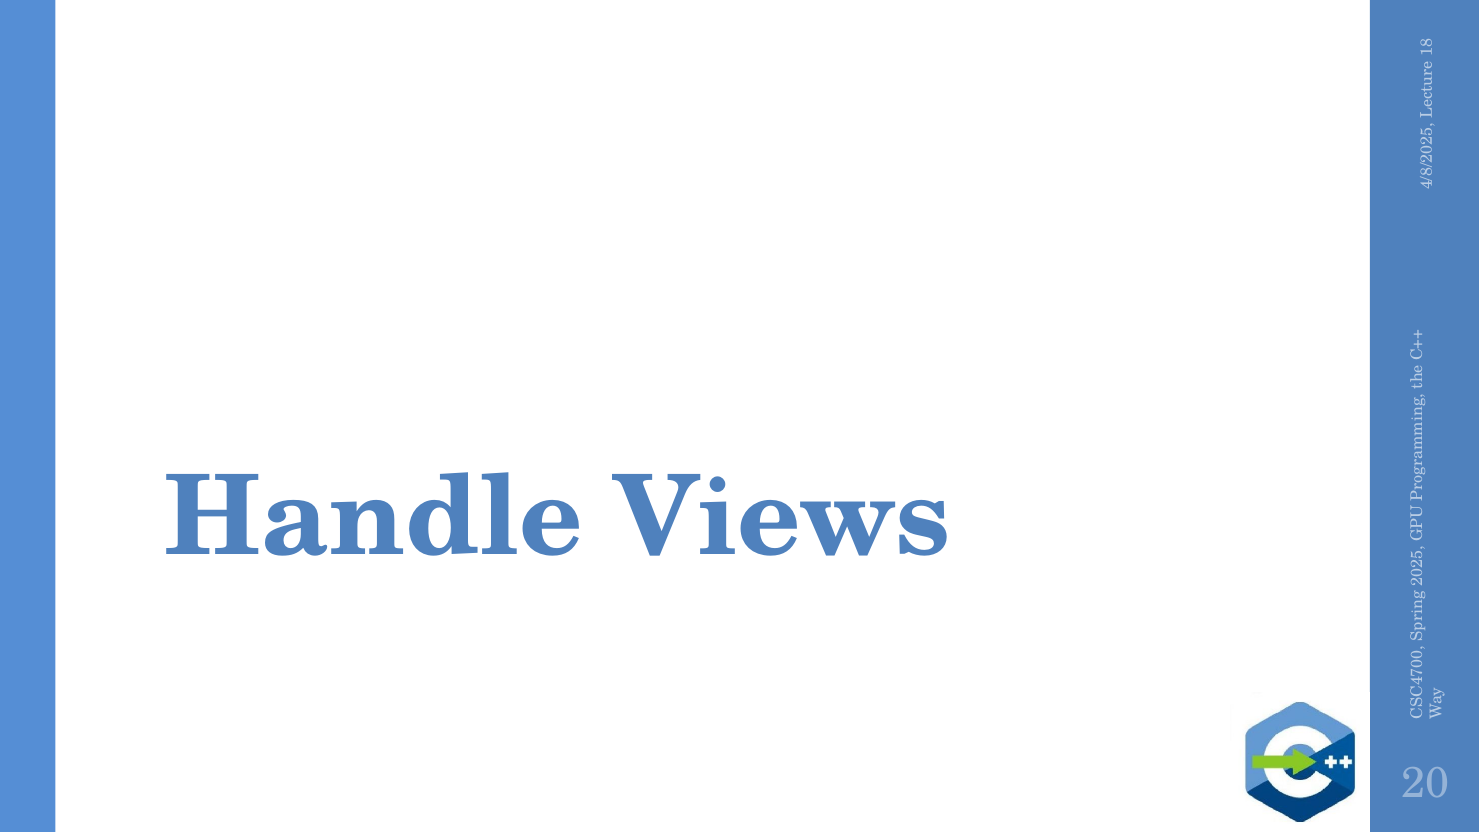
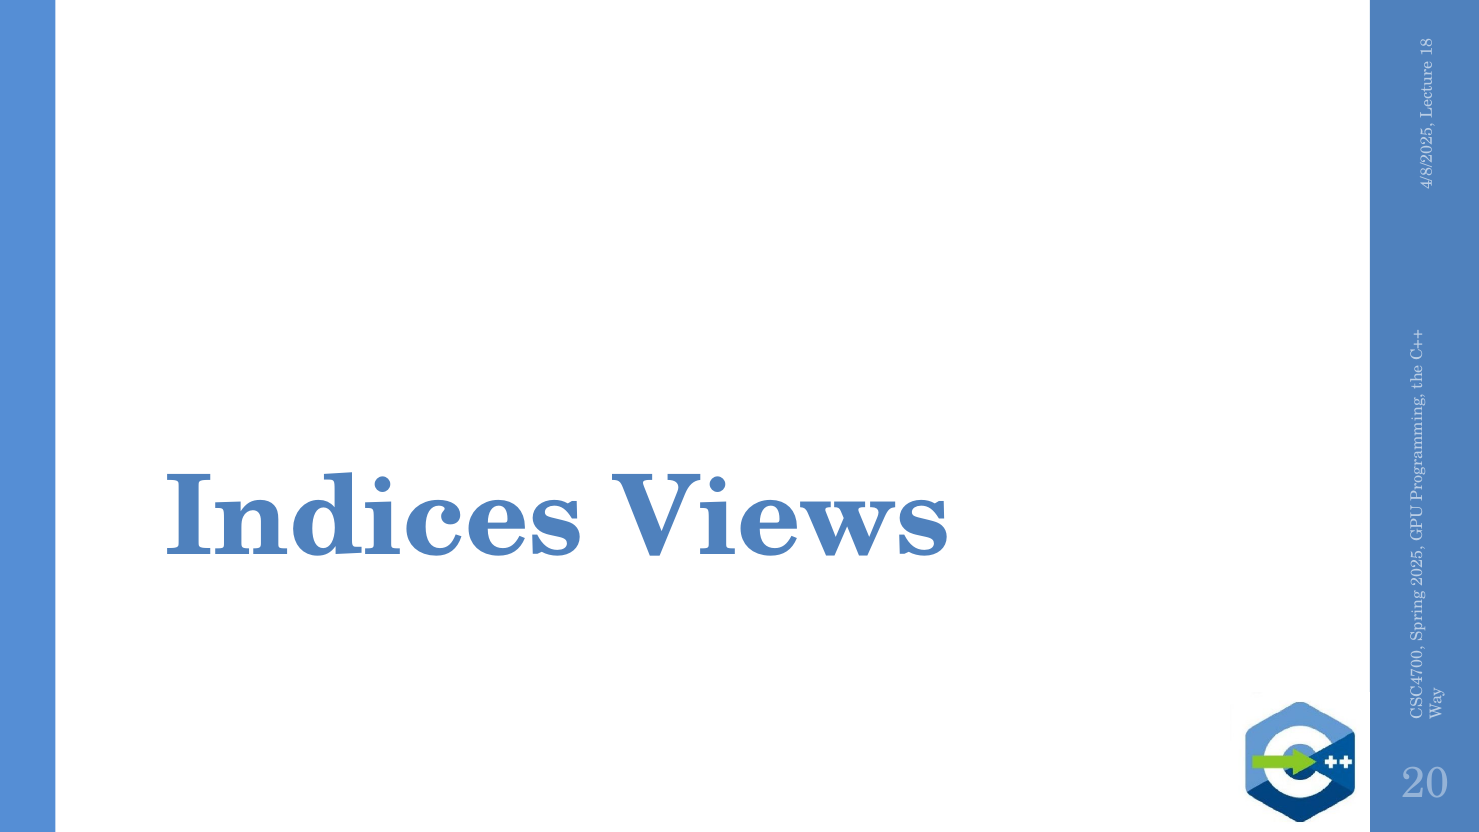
Handle: Handle -> Indices
